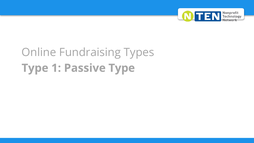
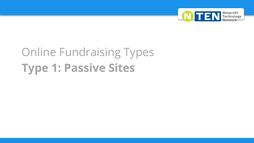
Passive Type: Type -> Sites
